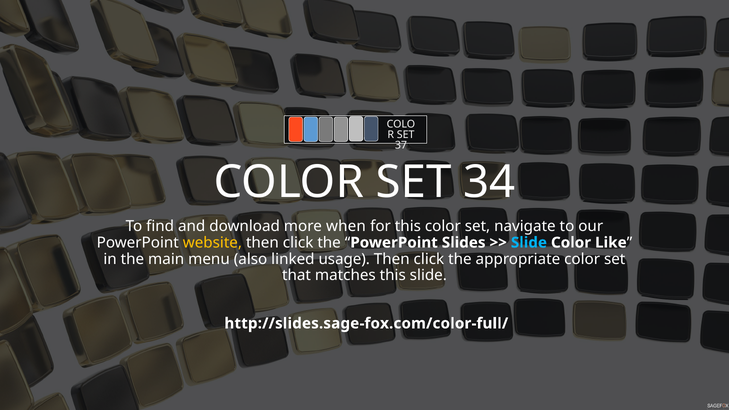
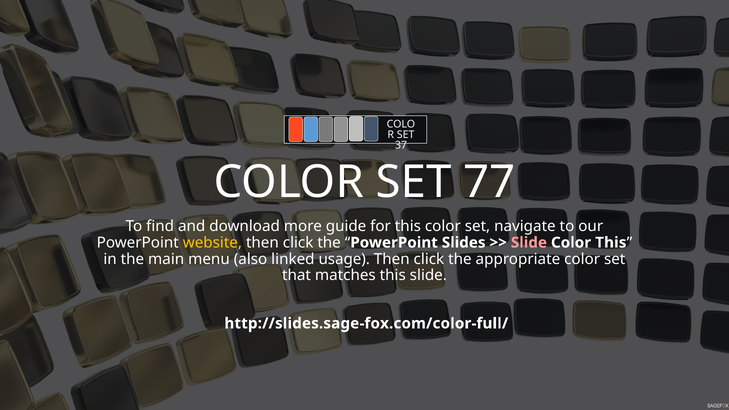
34: 34 -> 77
when: when -> guide
Slide at (529, 243) colour: light blue -> pink
Color Like: Like -> This
